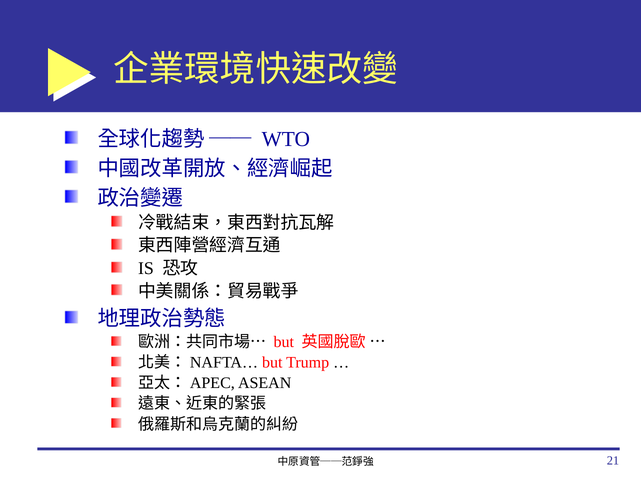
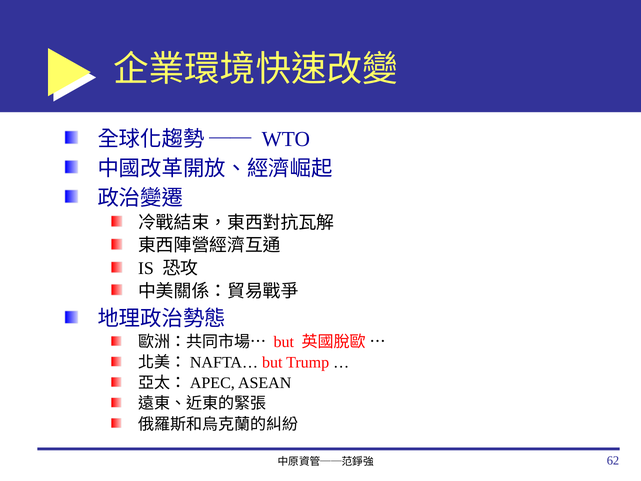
21: 21 -> 62
